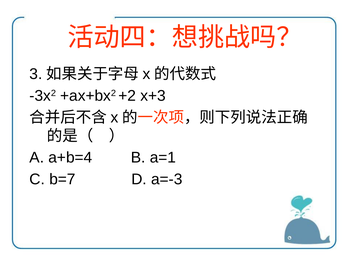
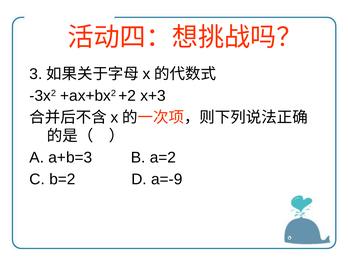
a+b=4: a+b=4 -> a+b=3
a=1: a=1 -> a=2
b=7: b=7 -> b=2
a=-3: a=-3 -> a=-9
